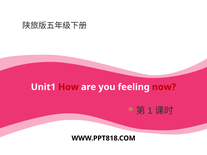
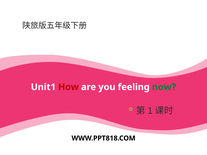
now colour: red -> green
